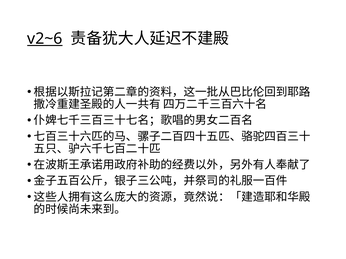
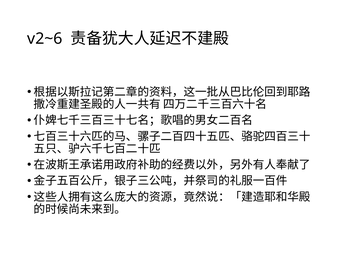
v2~6 underline: present -> none
